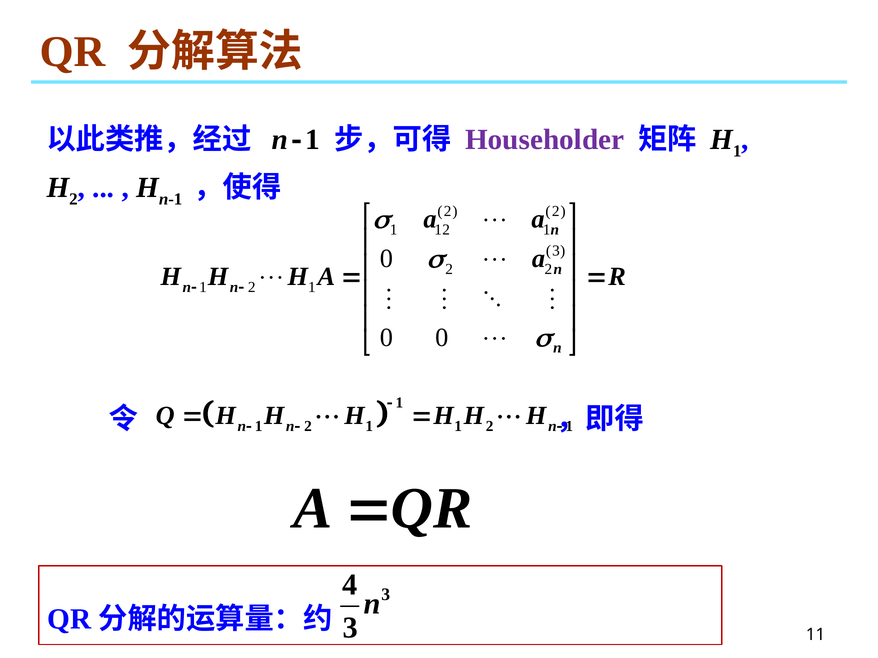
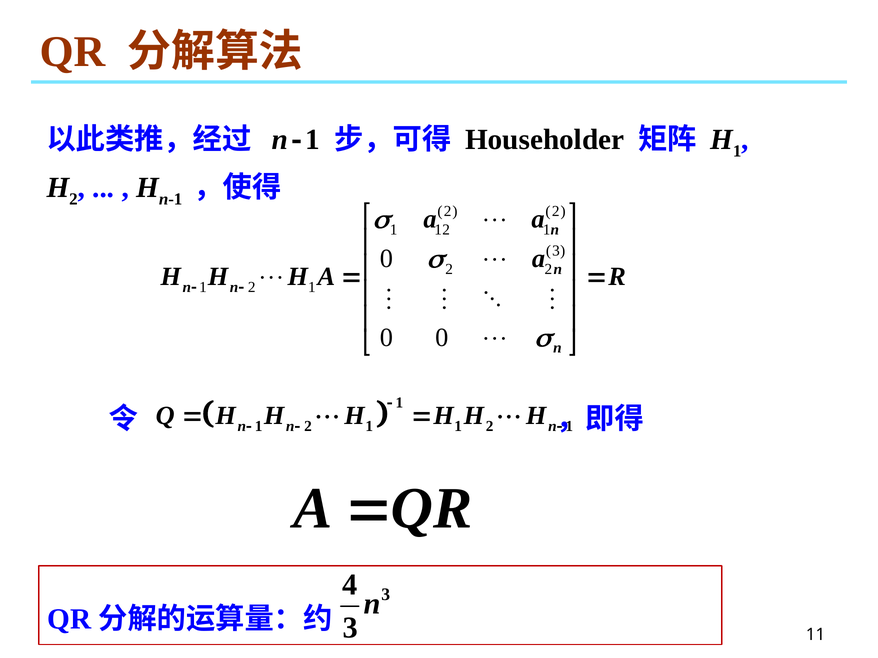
Householder colour: purple -> black
